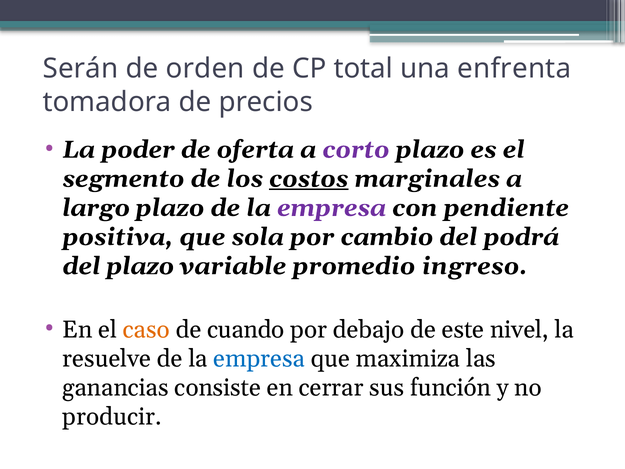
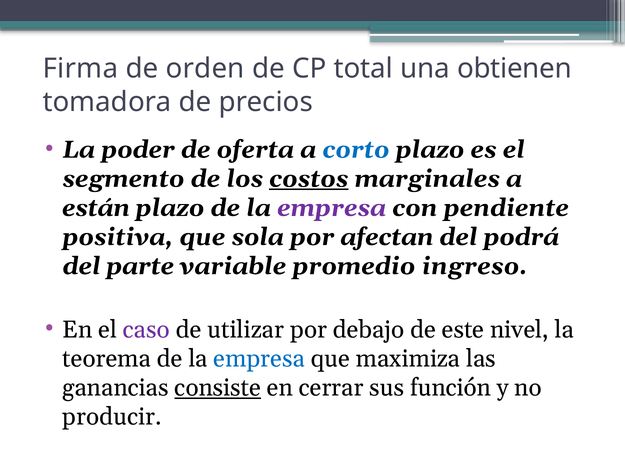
Serán: Serán -> Firma
enfrenta: enfrenta -> obtienen
corto colour: purple -> blue
largo: largo -> están
cambio: cambio -> afectan
del plazo: plazo -> parte
caso colour: orange -> purple
cuando: cuando -> utilizar
resuelve: resuelve -> teorema
consiste underline: none -> present
